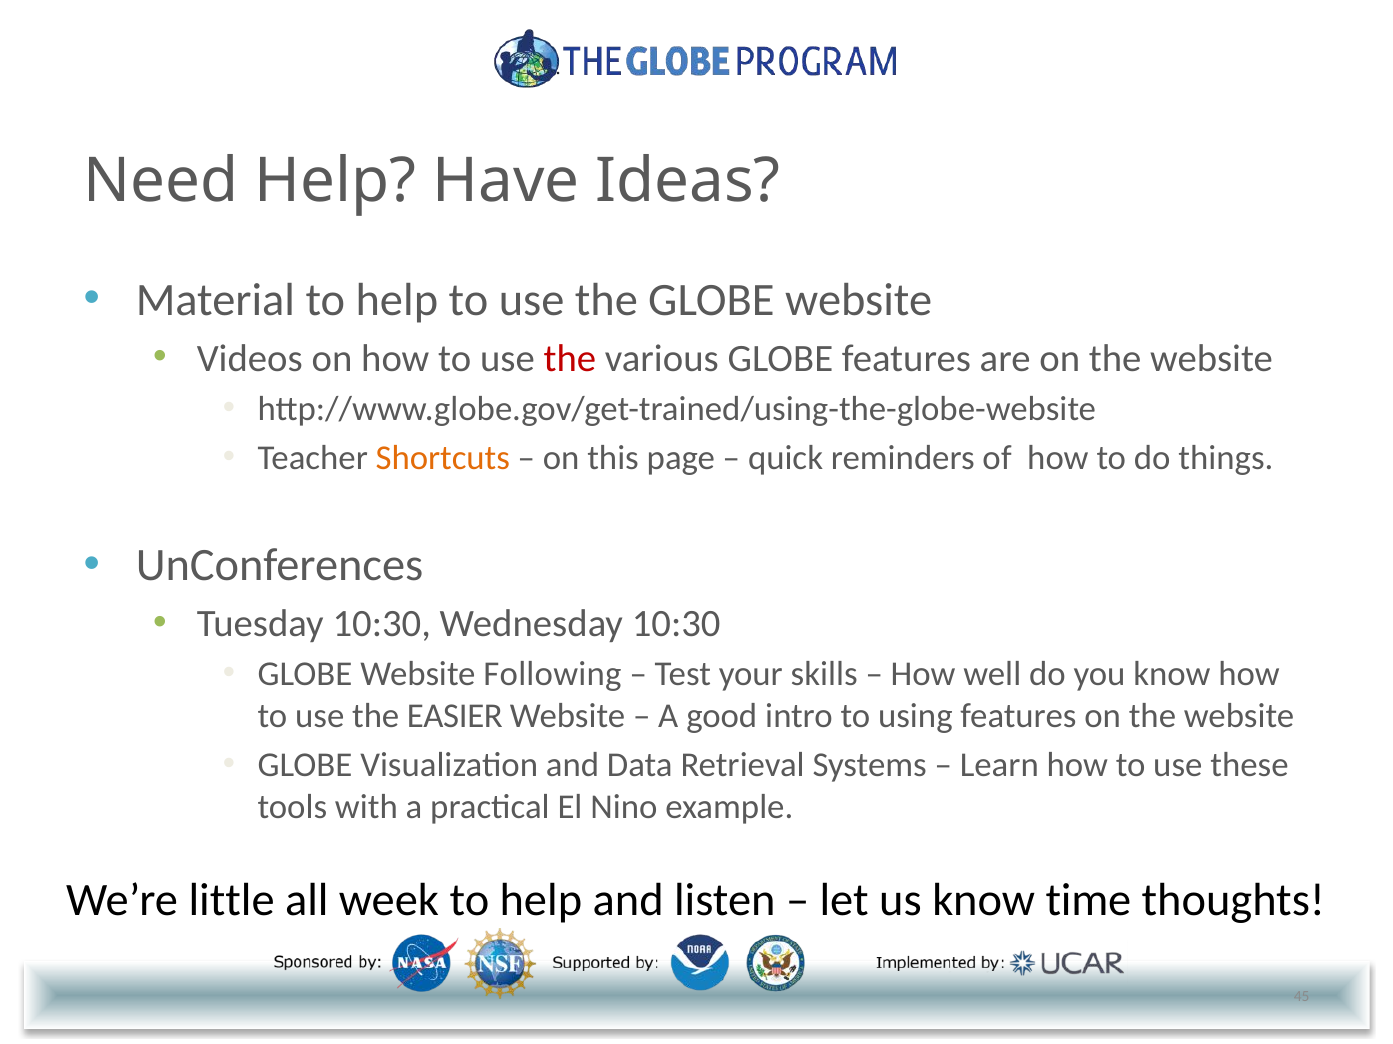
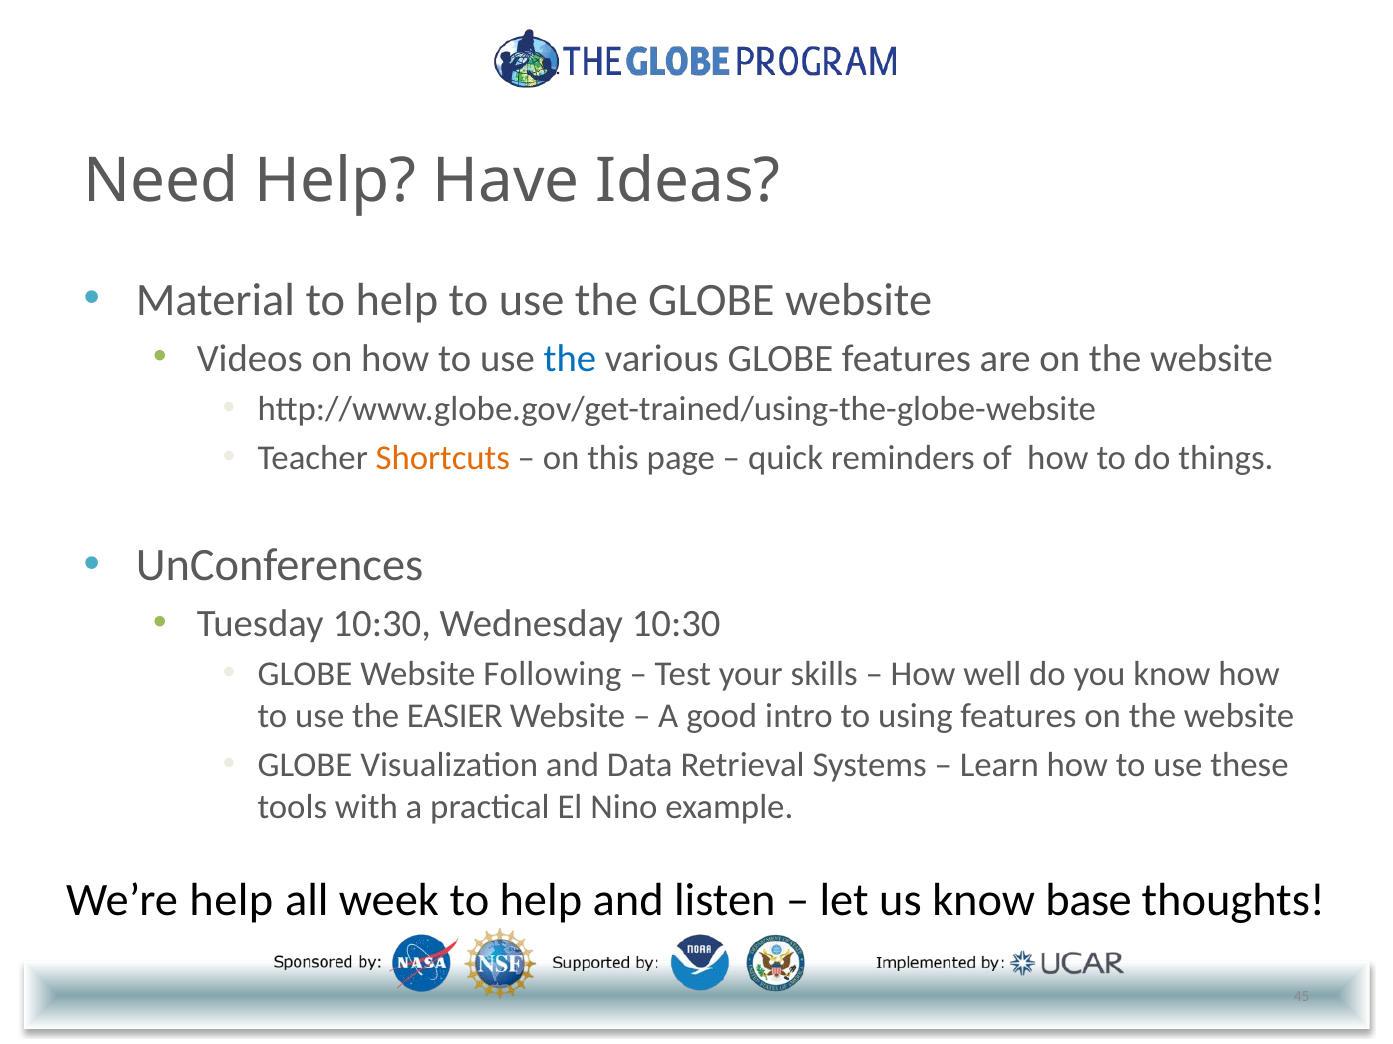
the at (570, 359) colour: red -> blue
We’re little: little -> help
time: time -> base
